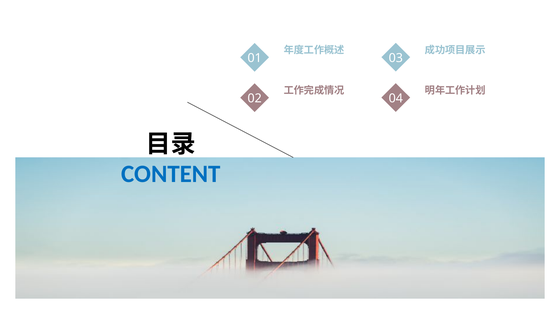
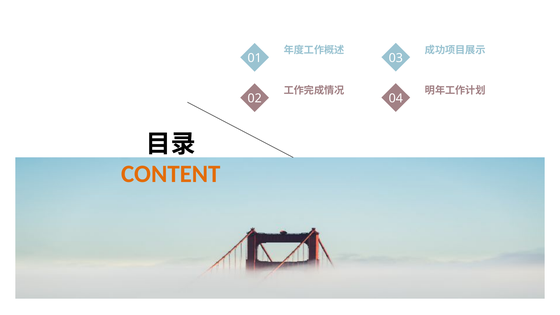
CONTENT colour: blue -> orange
